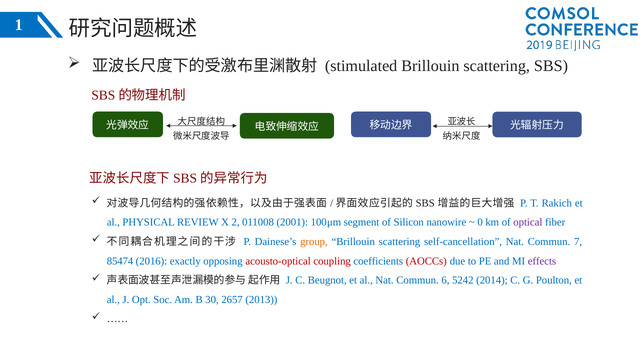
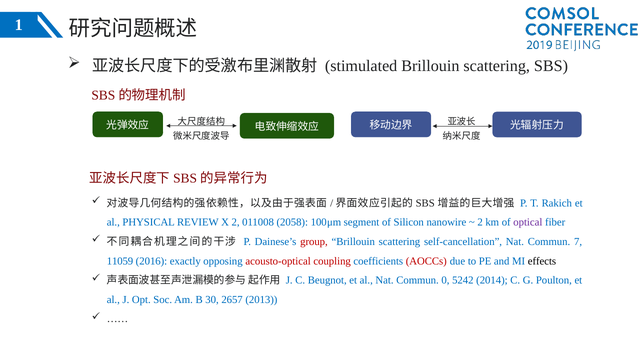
2001: 2001 -> 2058
0 at (480, 223): 0 -> 2
group colour: orange -> red
85474: 85474 -> 11059
effects colour: purple -> black
6: 6 -> 0
